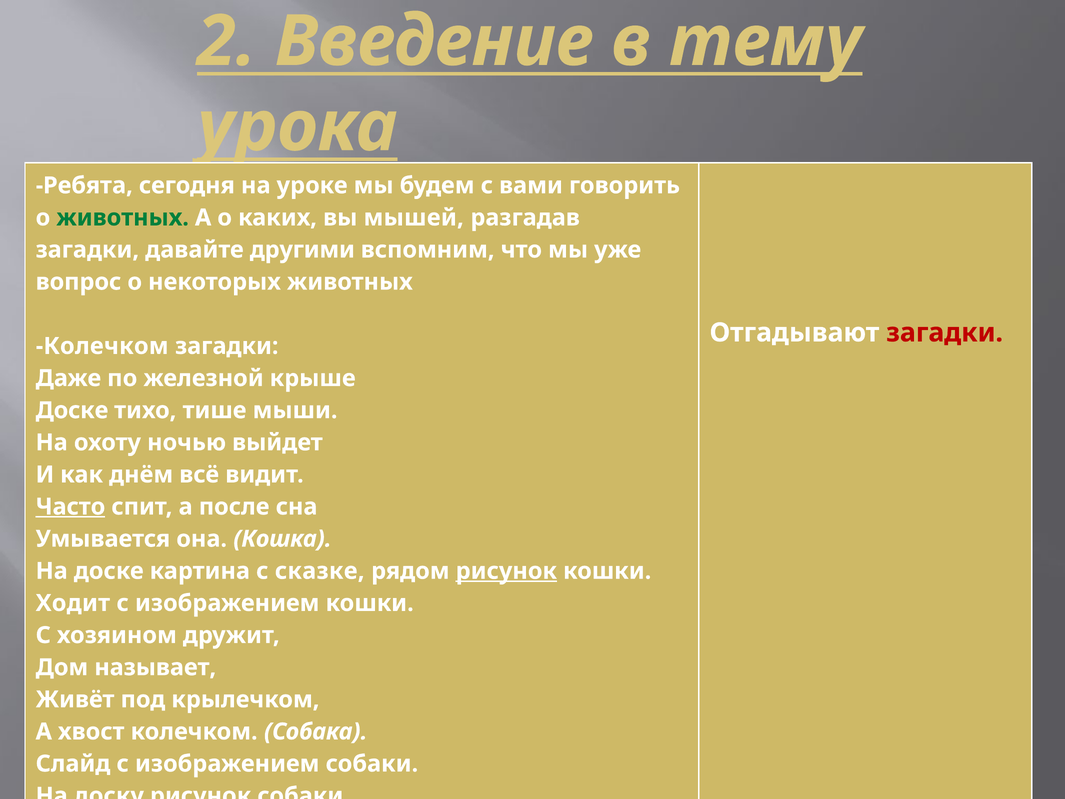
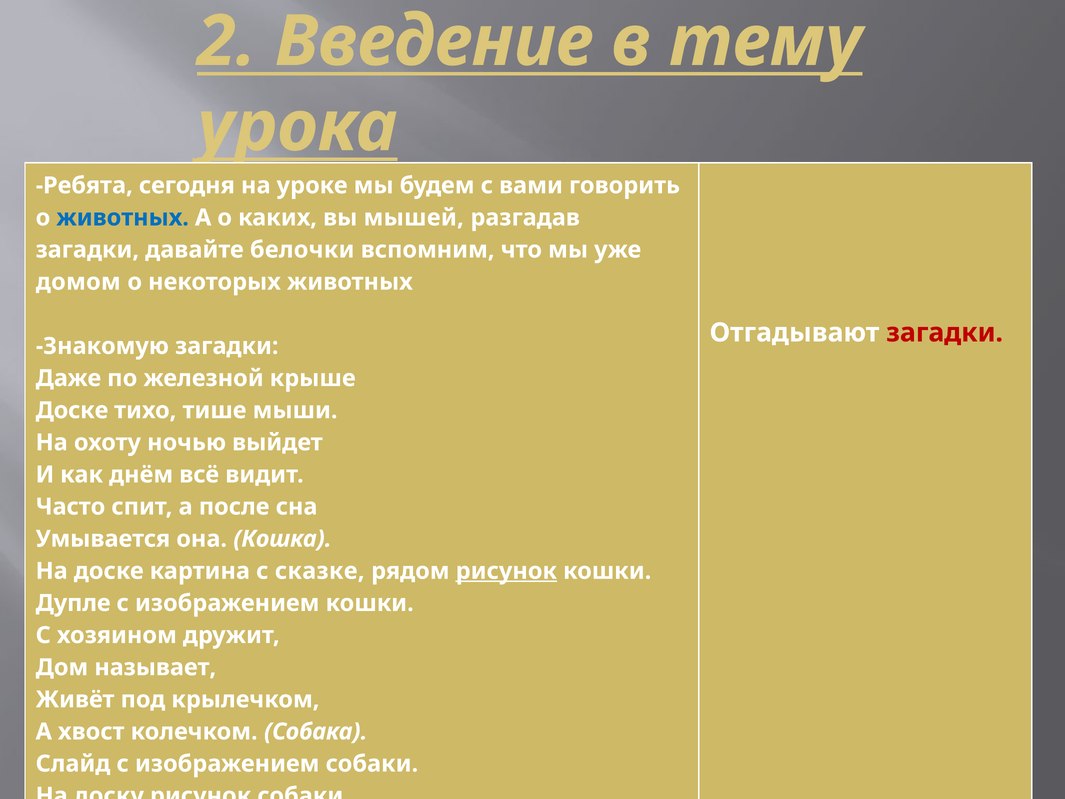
животных at (123, 218) colour: green -> blue
другими: другими -> белочки
вопрос: вопрос -> домом
Колечком at (102, 346): Колечком -> Знакомую
Часто underline: present -> none
Ходит: Ходит -> Дупле
